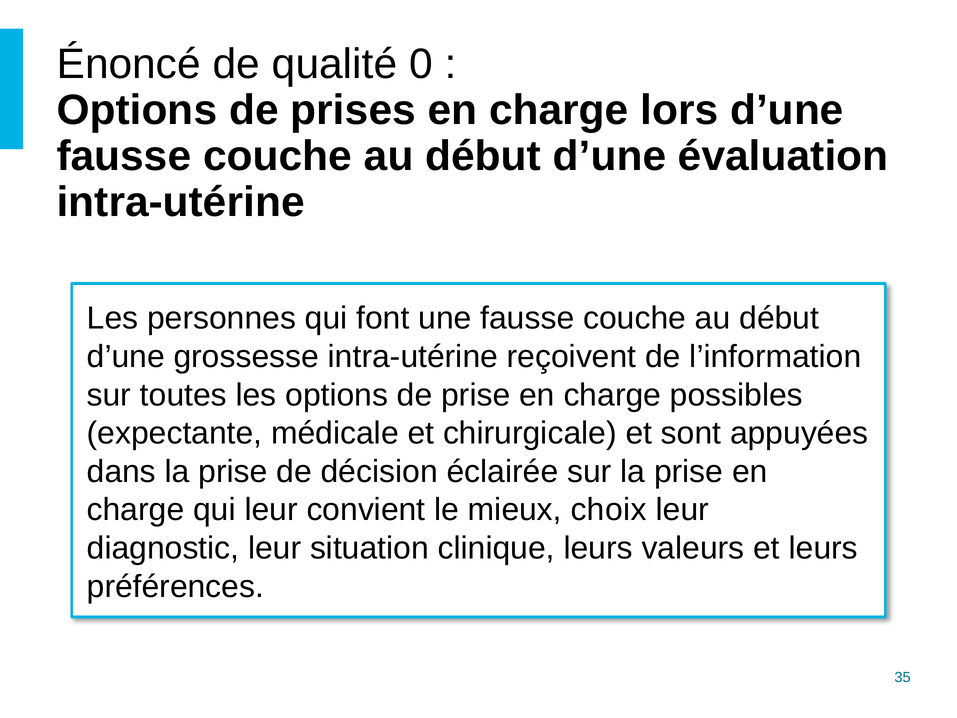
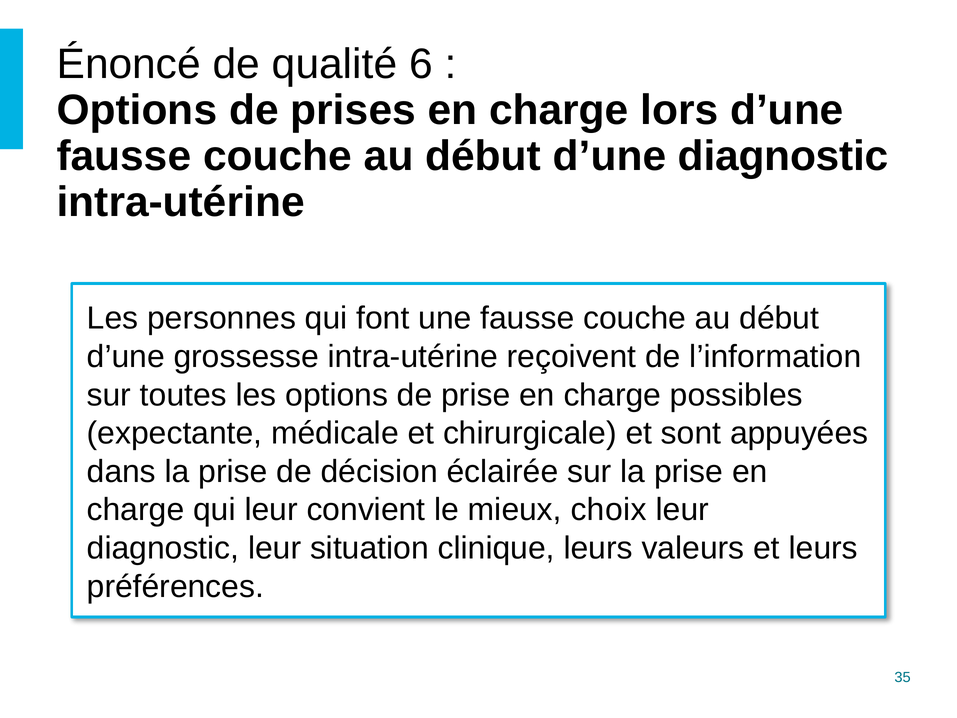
0: 0 -> 6
d’une évaluation: évaluation -> diagnostic
